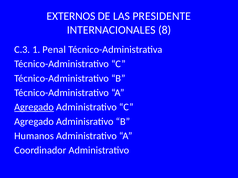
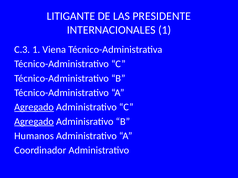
EXTERNOS: EXTERNOS -> LITIGANTE
INTERNACIONALES 8: 8 -> 1
Penal: Penal -> Viena
Agregado at (34, 122) underline: none -> present
